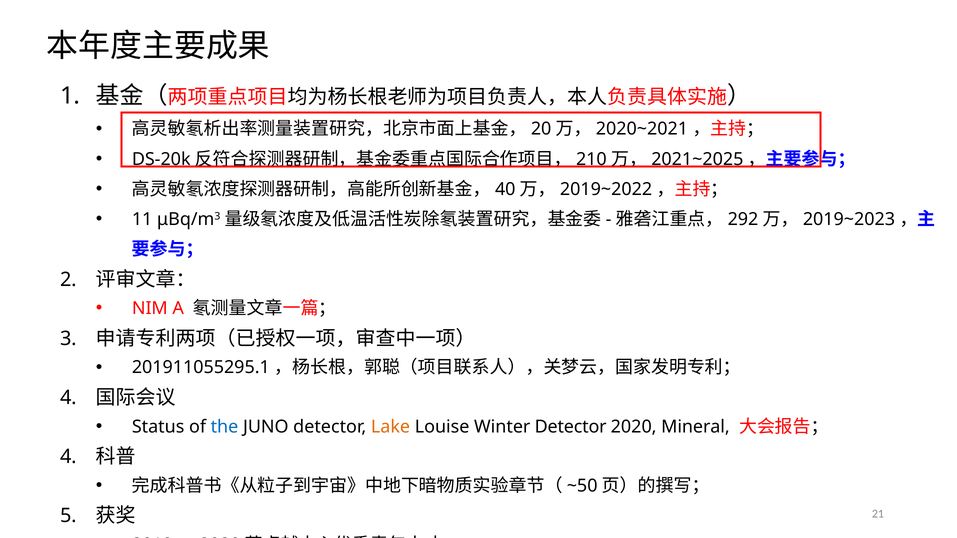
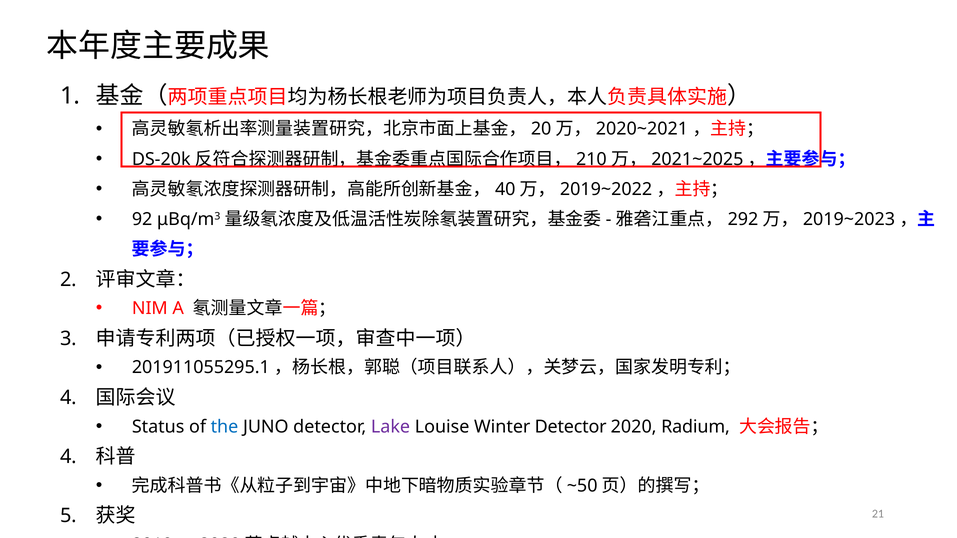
11: 11 -> 92
Lake colour: orange -> purple
Mineral: Mineral -> Radium
